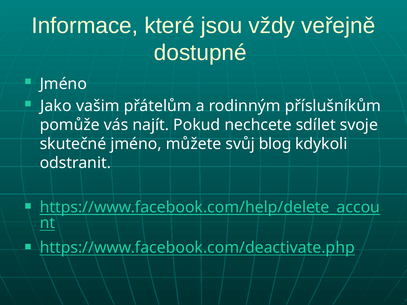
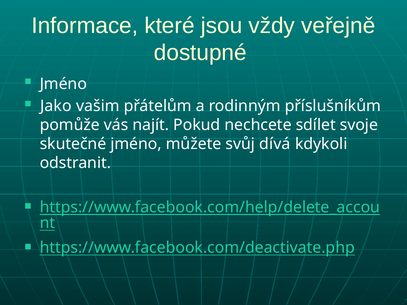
blog: blog -> dívá
